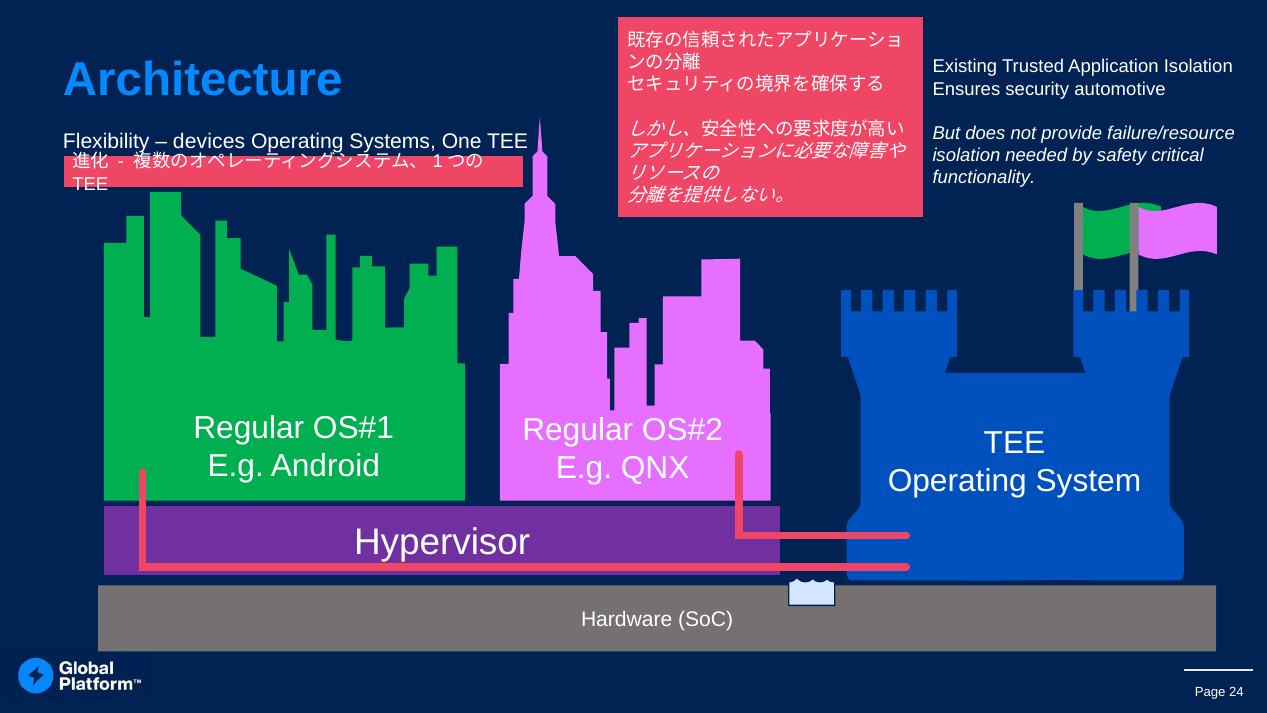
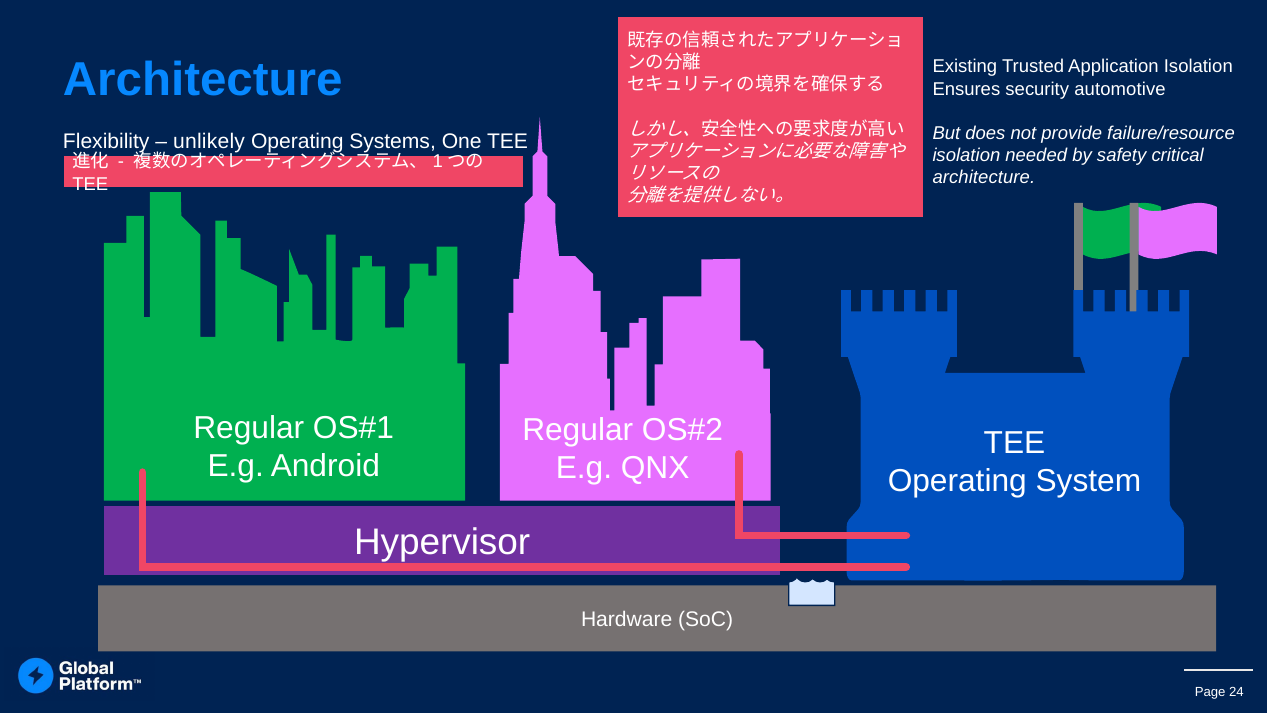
devices: devices -> unlikely
functionality at (984, 178): functionality -> architecture
